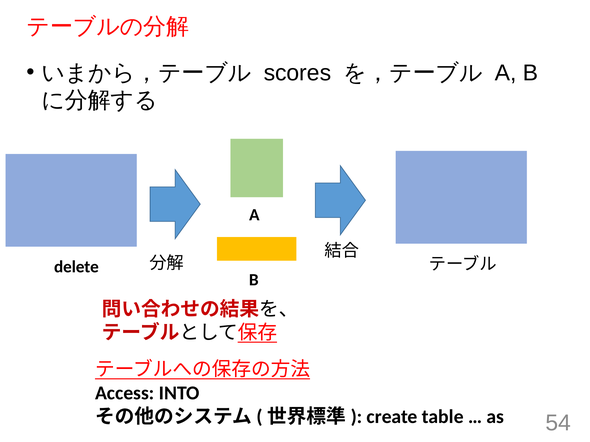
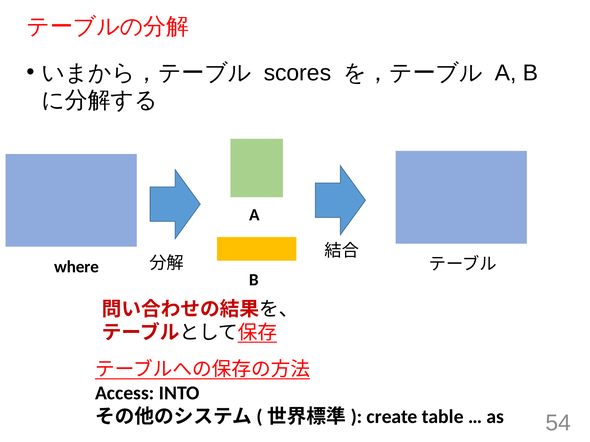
delete: delete -> where
